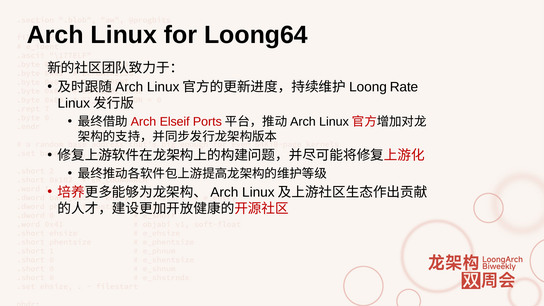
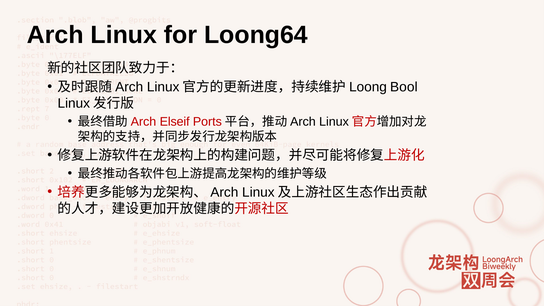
Rate: Rate -> Bool
